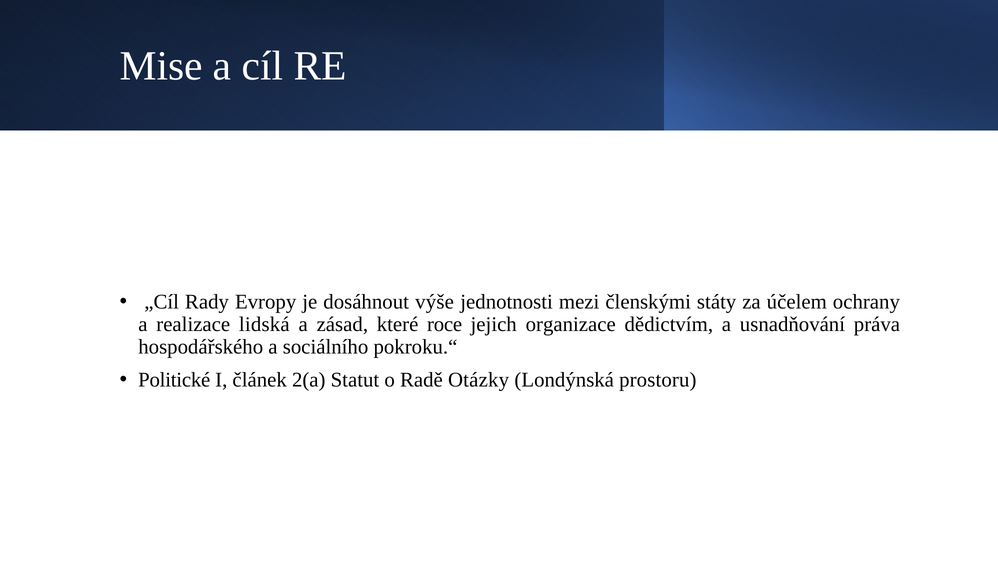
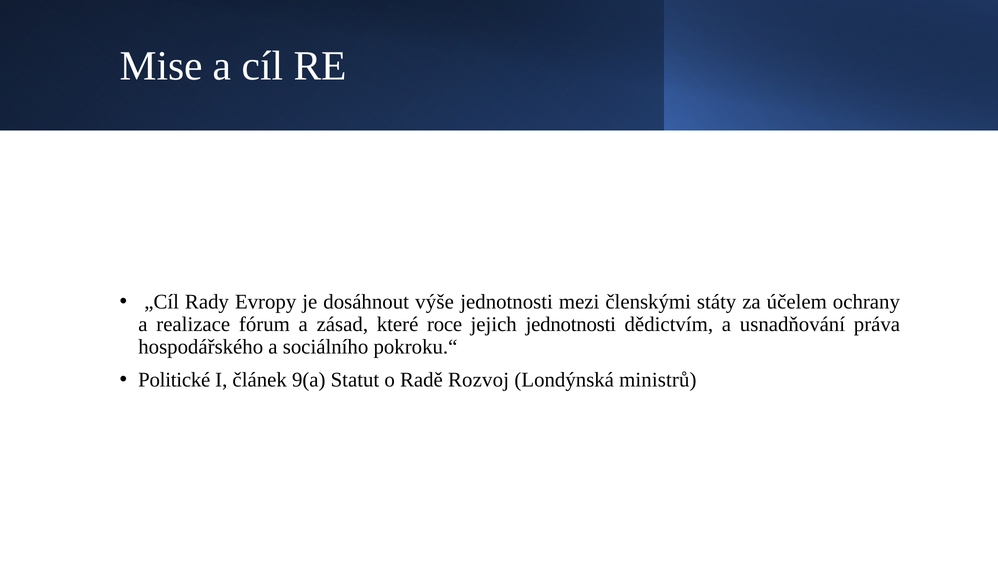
lidská: lidská -> fórum
jejich organizace: organizace -> jednotnosti
2(a: 2(a -> 9(a
Otázky: Otázky -> Rozvoj
prostoru: prostoru -> ministrů
